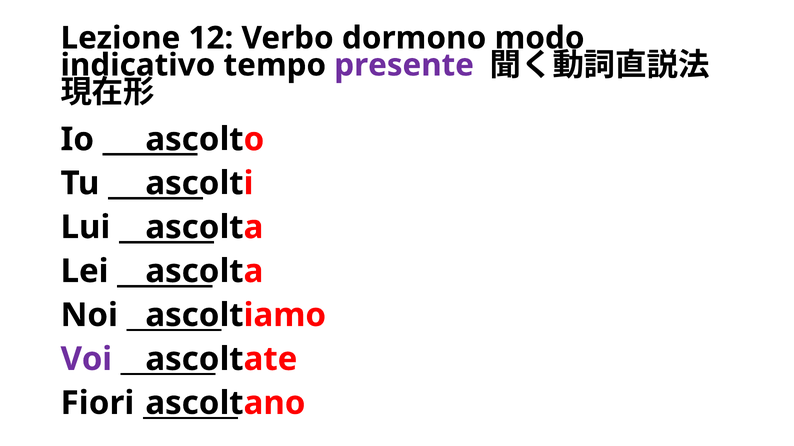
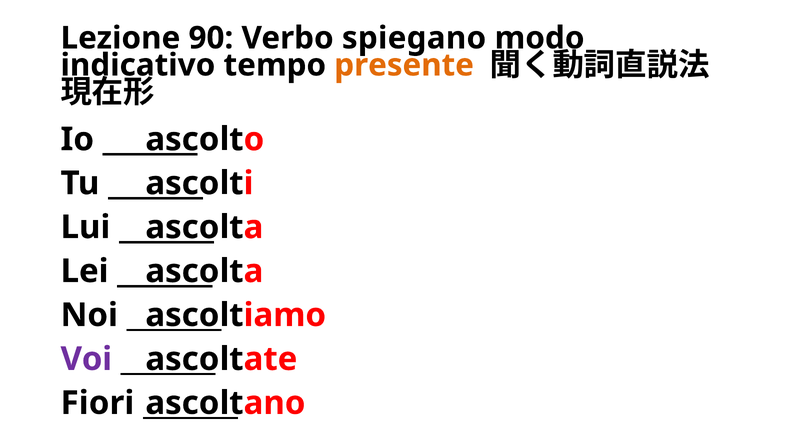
12: 12 -> 90
dormono: dormono -> spiegano
presente colour: purple -> orange
